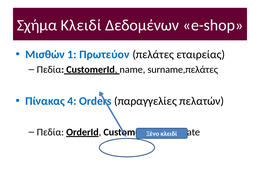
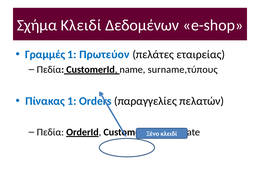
Μισθών: Μισθών -> Γραμμές
surname,πελάτες: surname,πελάτες -> surname,τύπους
Πίνακας 4: 4 -> 1
